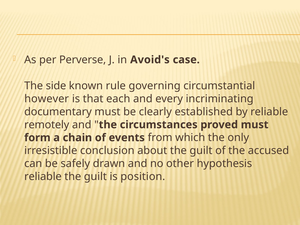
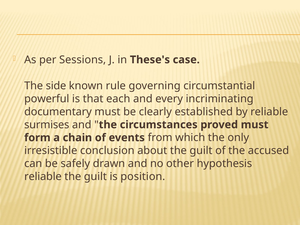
Perverse: Perverse -> Sessions
Avoid's: Avoid's -> These's
however: however -> powerful
remotely: remotely -> surmises
